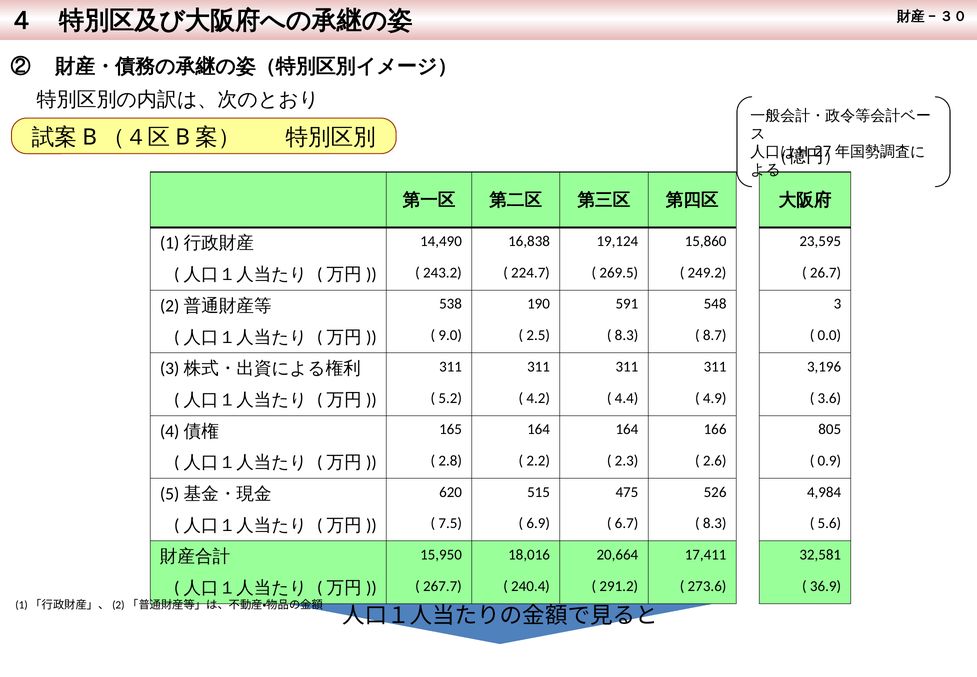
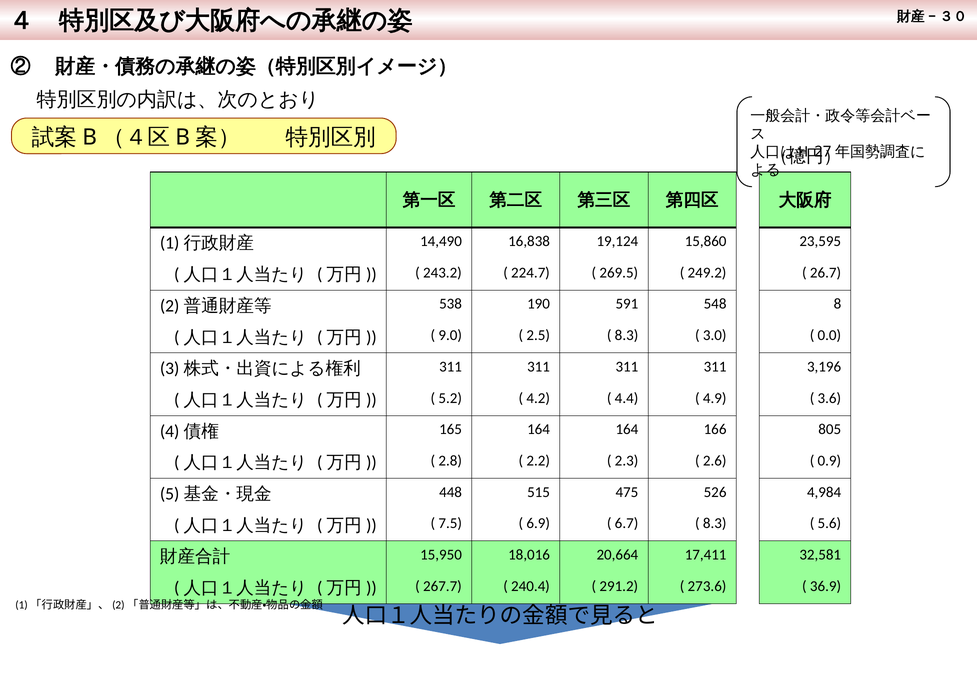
3: 3 -> 8
8.7: 8.7 -> 3.0
620: 620 -> 448
